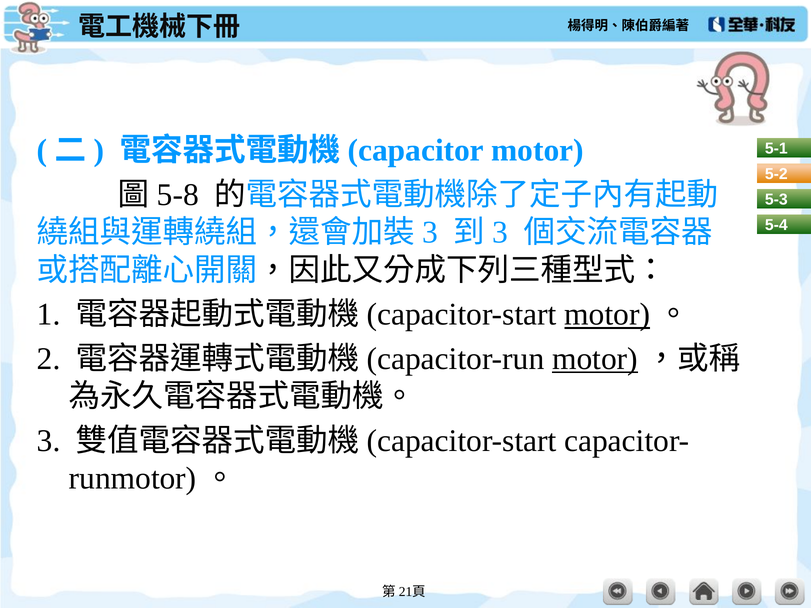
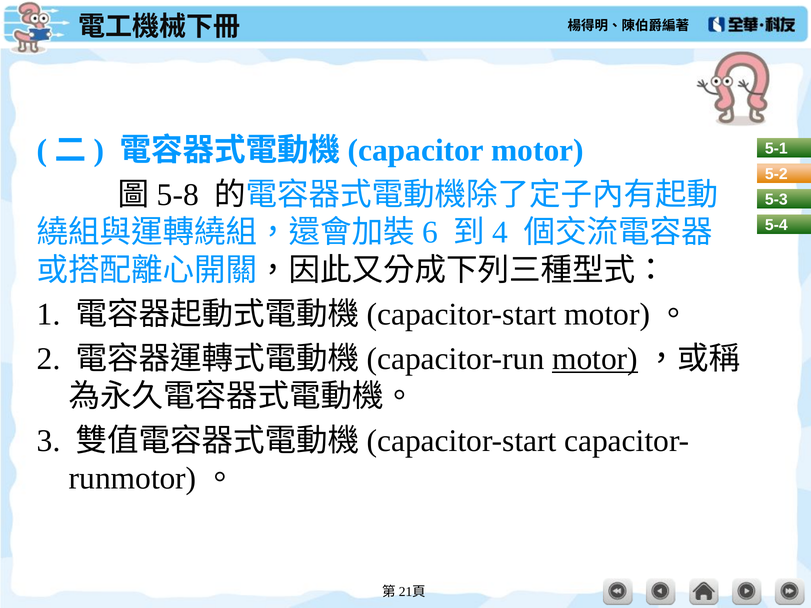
3 at (430, 233): 3 -> 6
3 at (500, 233): 3 -> 4
motor at (607, 315) underline: present -> none
